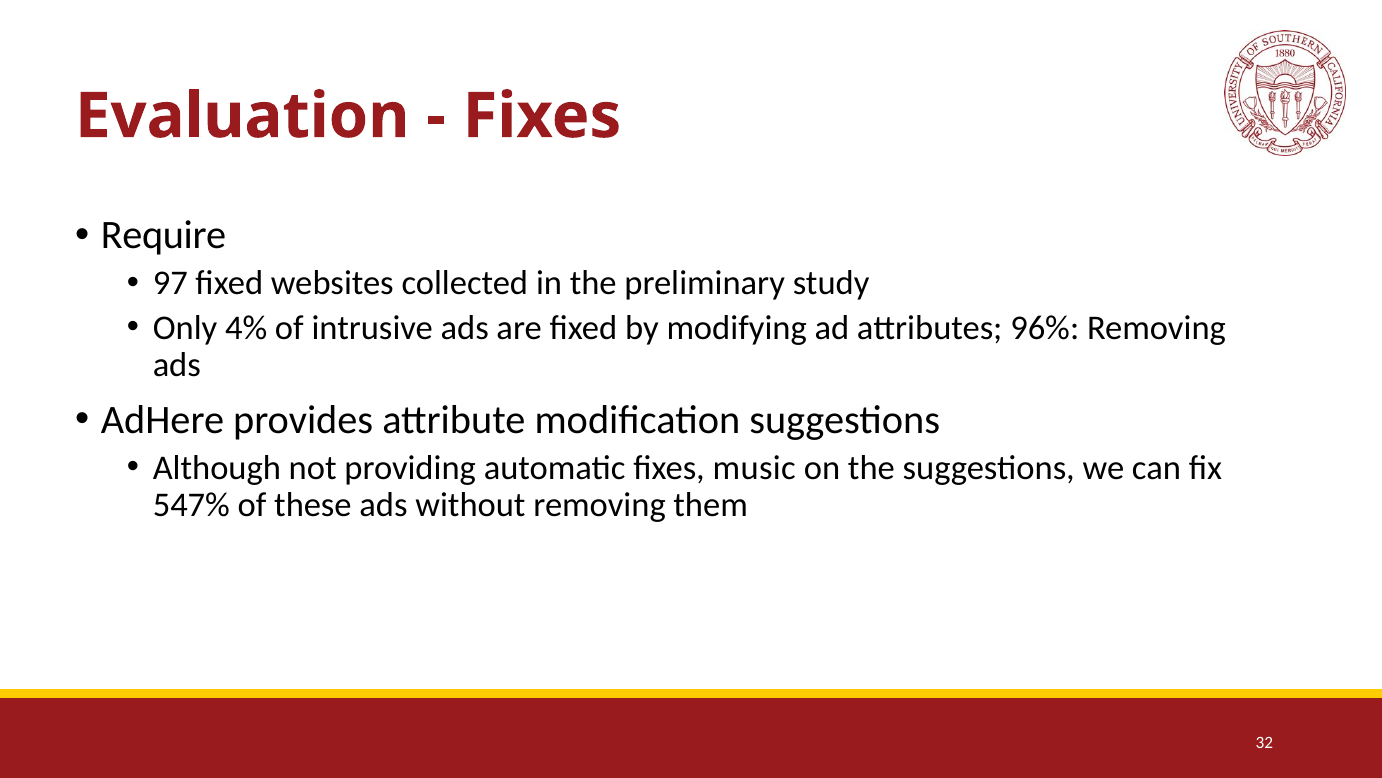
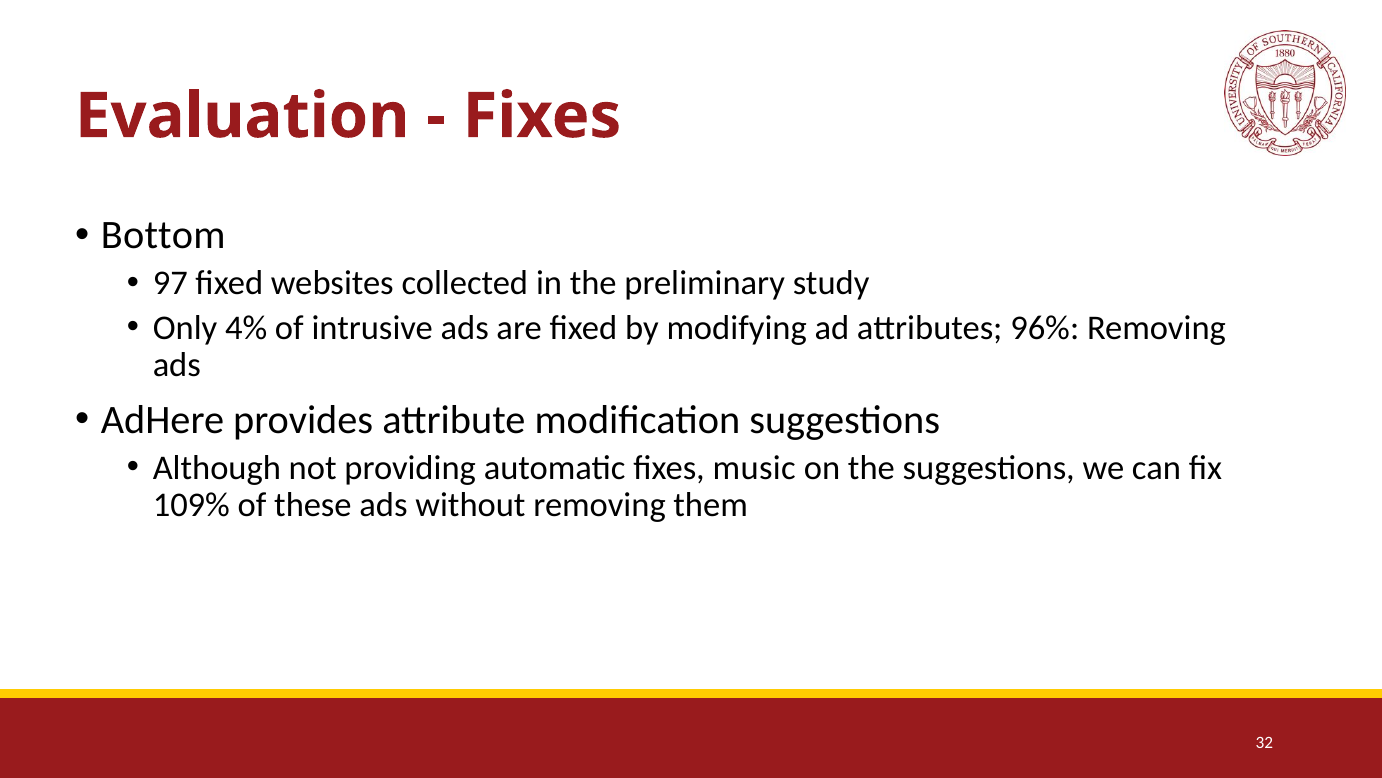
Require: Require -> Bottom
547%: 547% -> 109%
